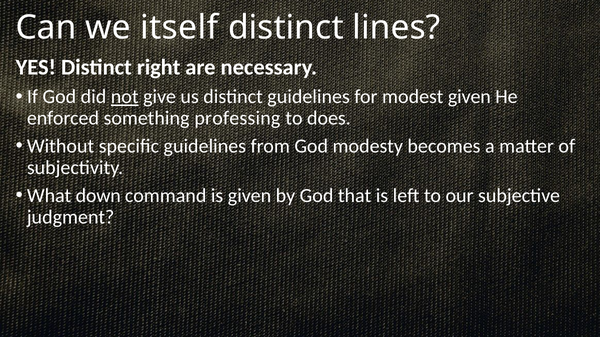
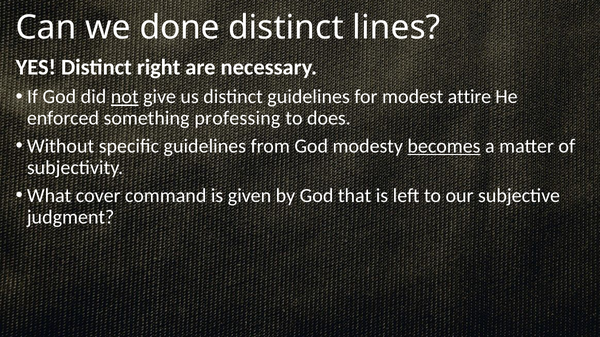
itself: itself -> done
modest given: given -> attire
becomes underline: none -> present
down: down -> cover
